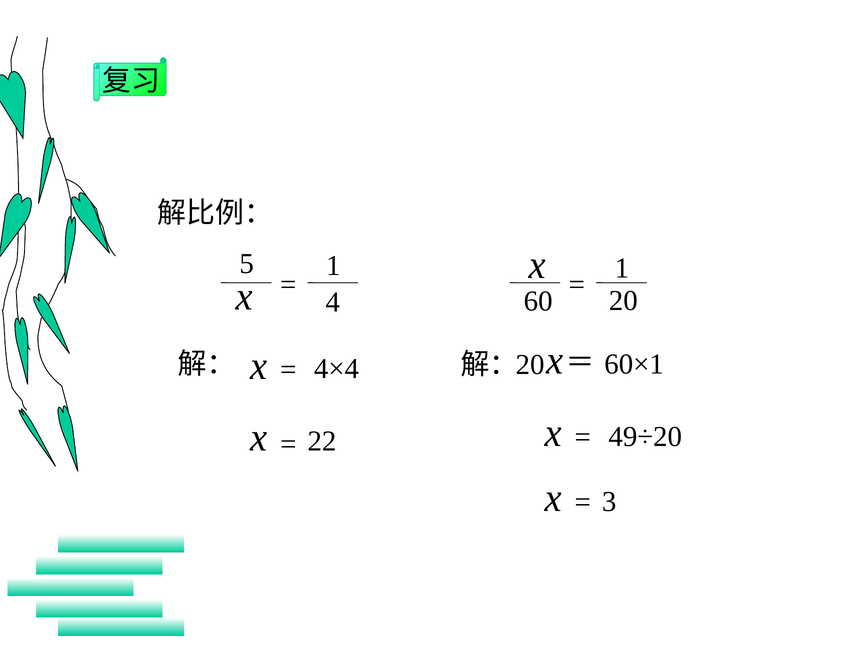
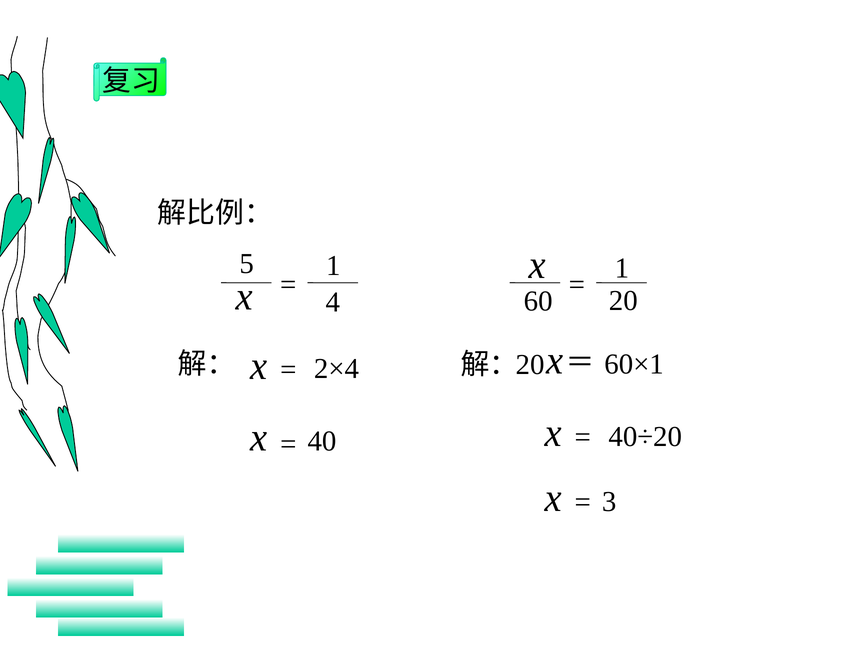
4×4: 4×4 -> 2×4
49÷20: 49÷20 -> 40÷20
22: 22 -> 40
